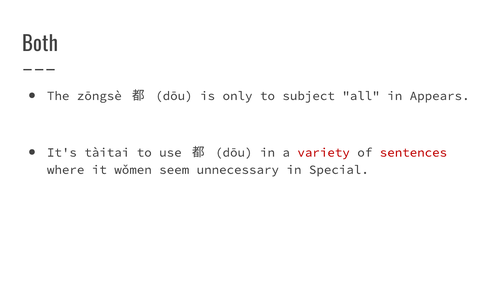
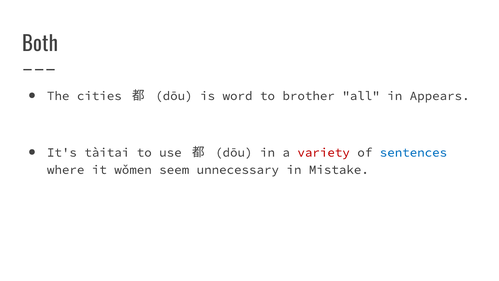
zōngsè: zōngsè -> cities
only: only -> word
subject: subject -> brother
sentences colour: red -> blue
Special: Special -> Mistake
